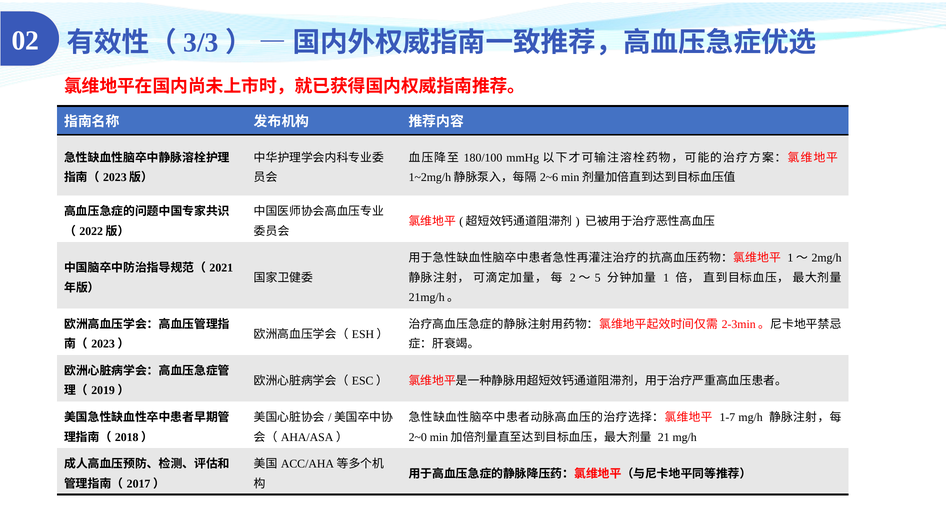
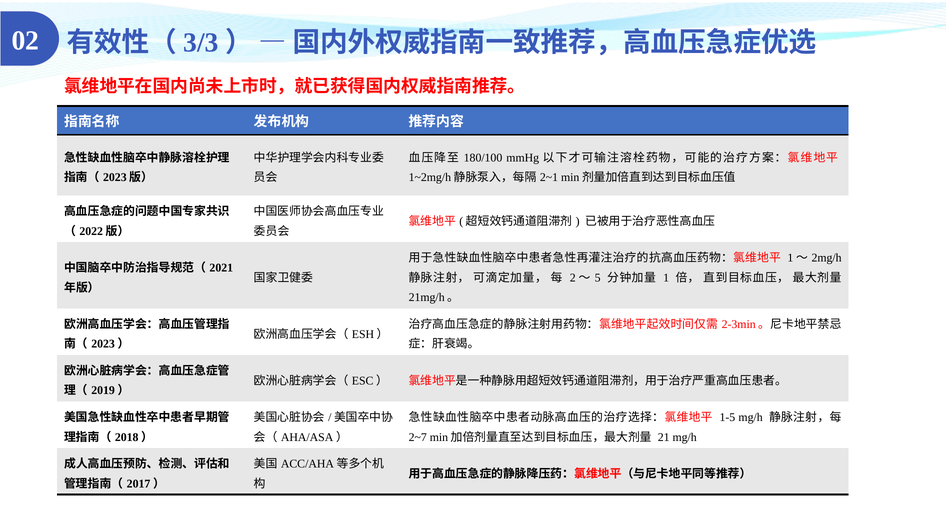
2~6: 2~6 -> 2~1
1-7: 1-7 -> 1-5
2~0: 2~0 -> 2~7
